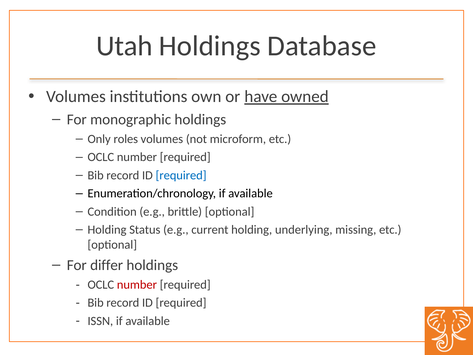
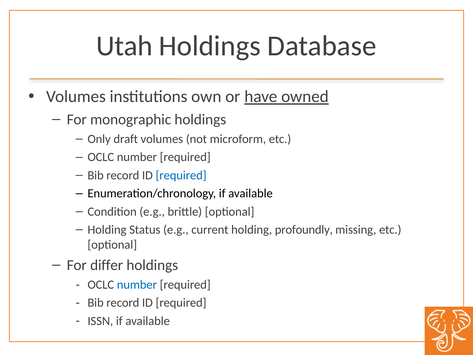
roles: roles -> draft
underlying: underlying -> profoundly
number at (137, 284) colour: red -> blue
